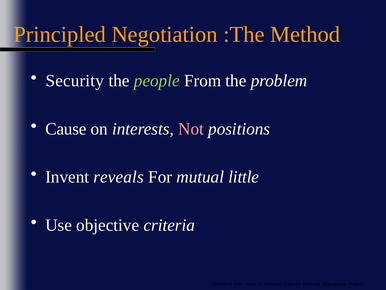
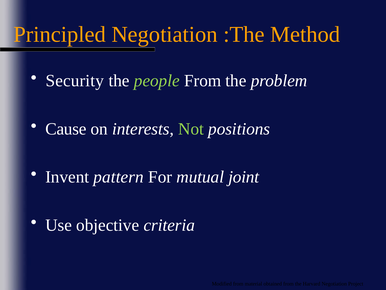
Not colour: pink -> light green
reveals: reveals -> pattern
little: little -> joint
